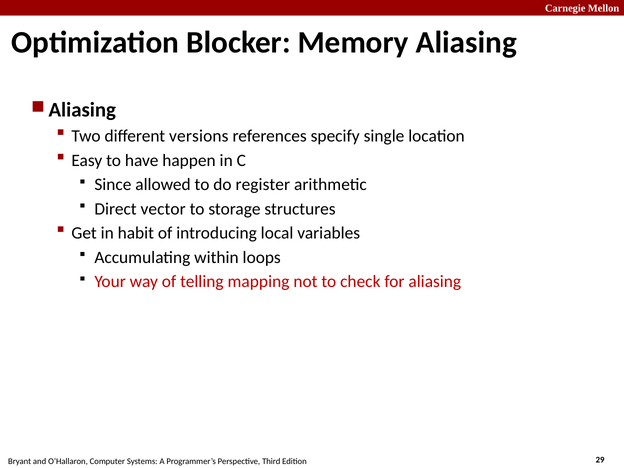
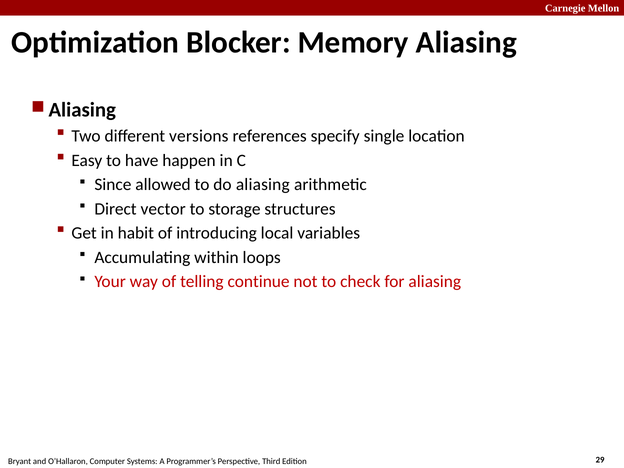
do register: register -> aliasing
mapping: mapping -> continue
